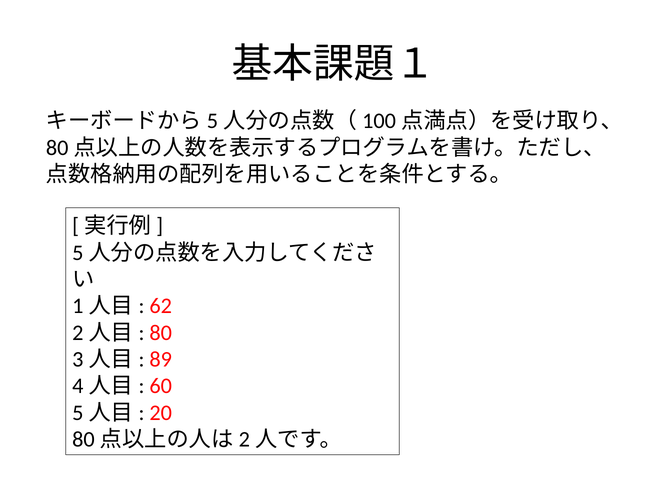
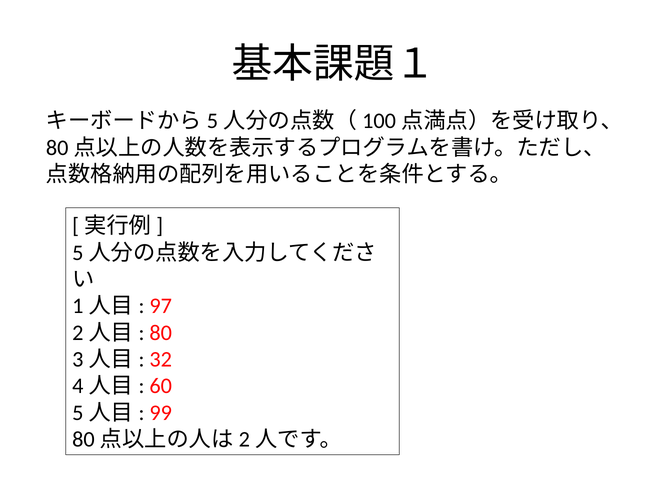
62: 62 -> 97
89: 89 -> 32
20: 20 -> 99
